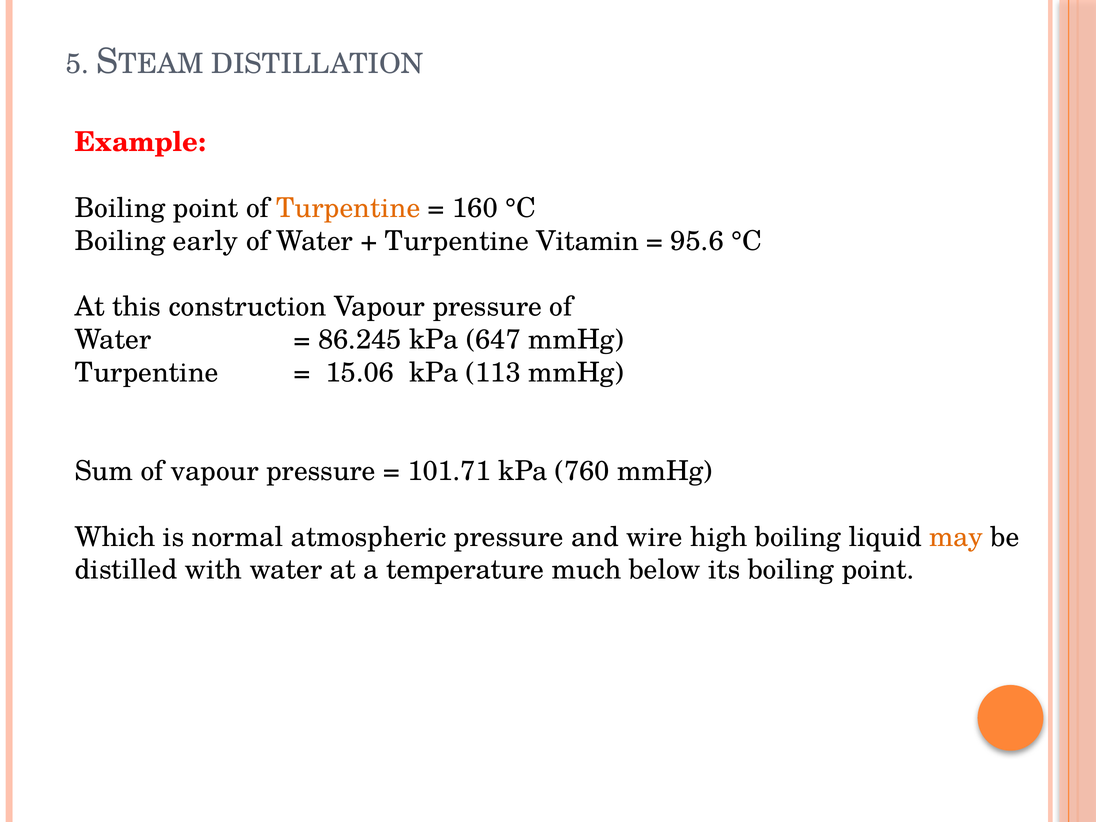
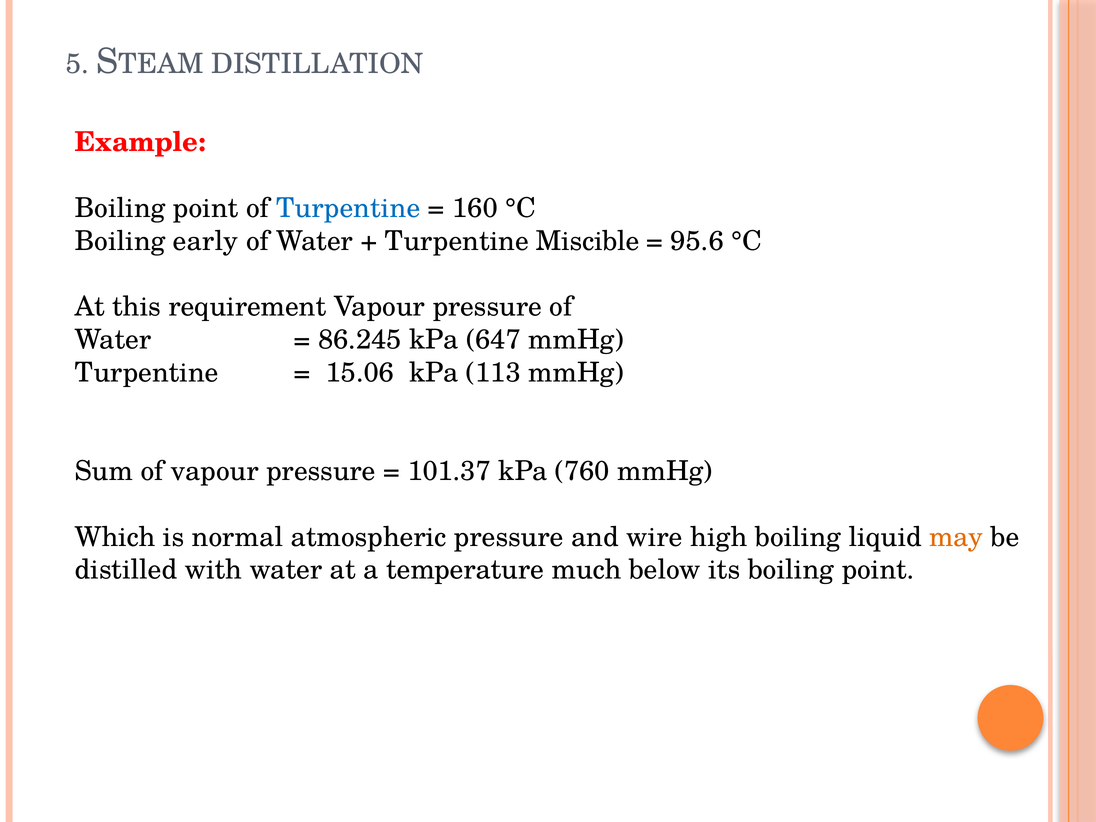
Turpentine at (348, 208) colour: orange -> blue
Vitamin: Vitamin -> Miscible
construction: construction -> requirement
101.71: 101.71 -> 101.37
